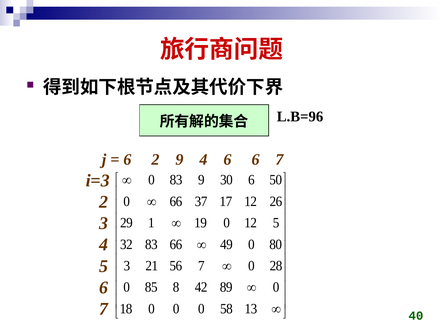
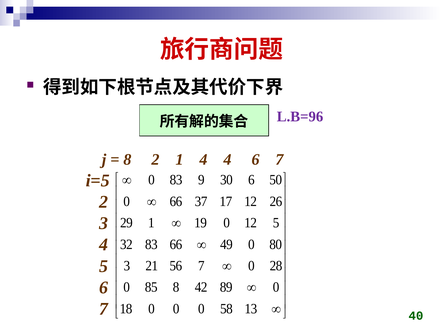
L.B=96 colour: black -> purple
6 at (127, 160): 6 -> 8
2 9: 9 -> 1
4 6: 6 -> 4
i=3: i=3 -> i=5
